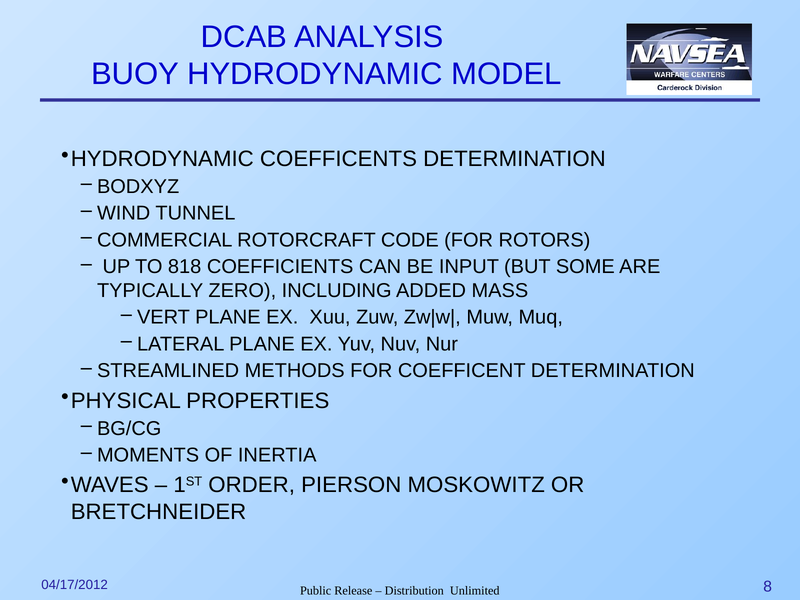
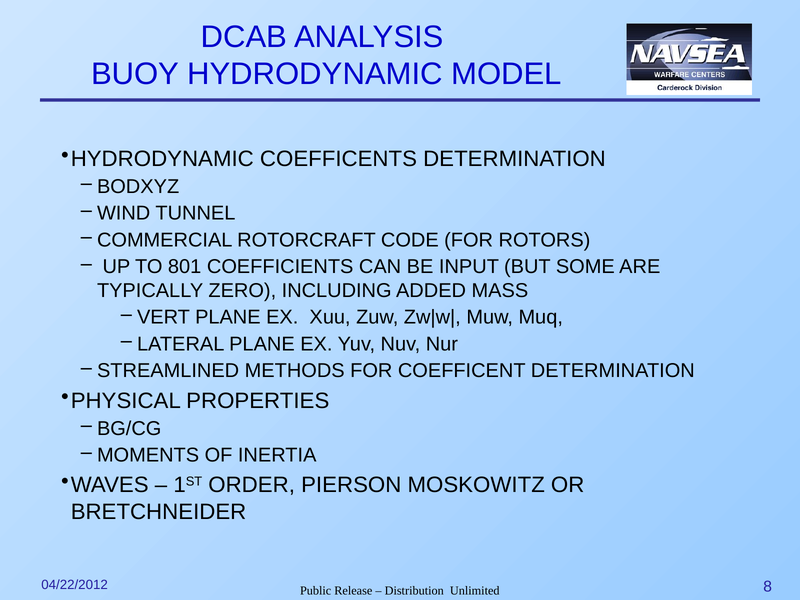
818: 818 -> 801
04/17/2012: 04/17/2012 -> 04/22/2012
